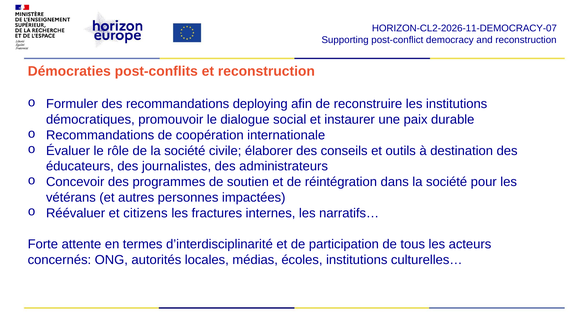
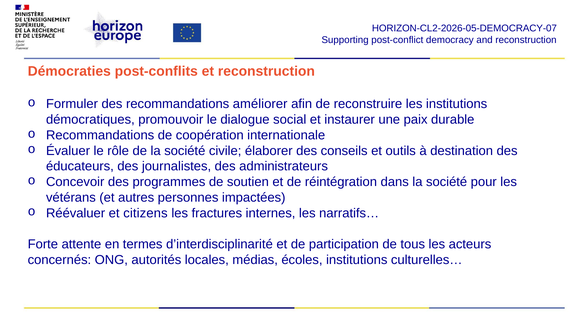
HORIZON-CL2-2026-11-DEMOCRACY-07: HORIZON-CL2-2026-11-DEMOCRACY-07 -> HORIZON-CL2-2026-05-DEMOCRACY-07
deploying: deploying -> améliorer
